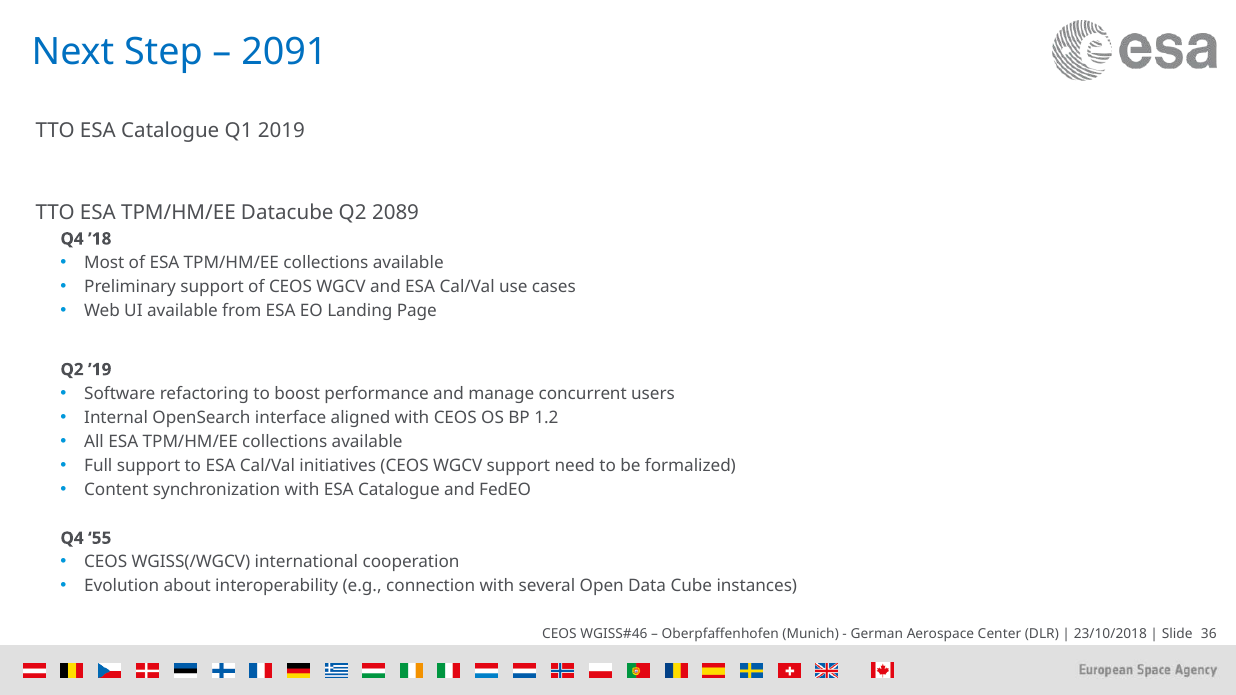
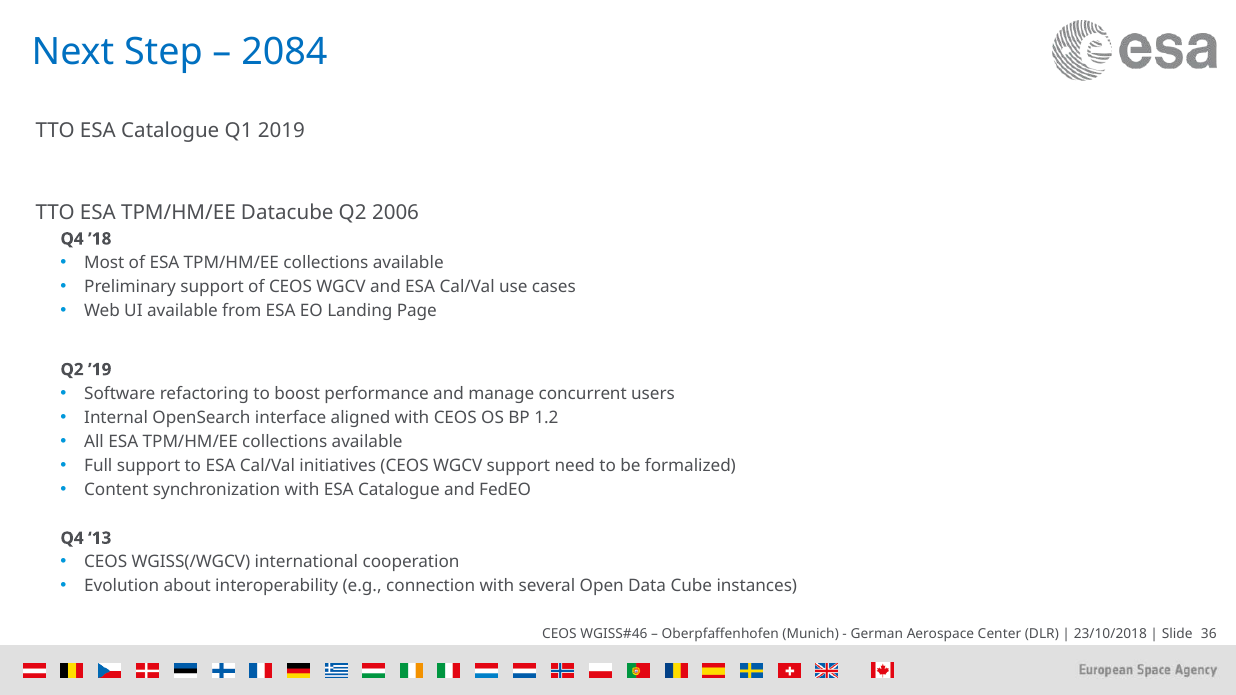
2091: 2091 -> 2084
2089: 2089 -> 2006
55: 55 -> 13
